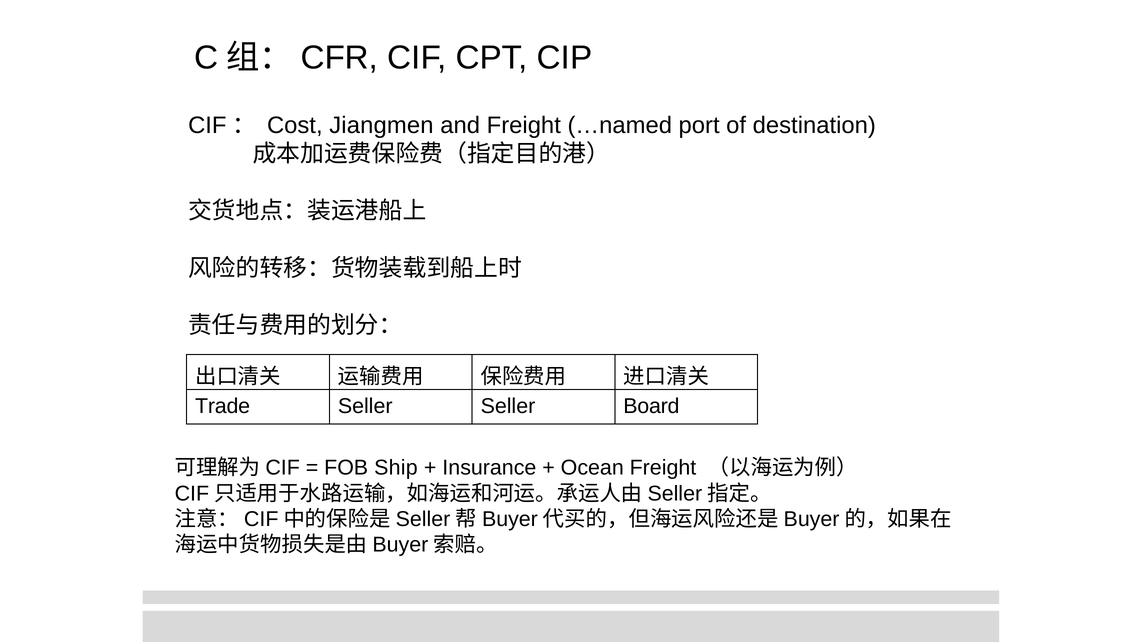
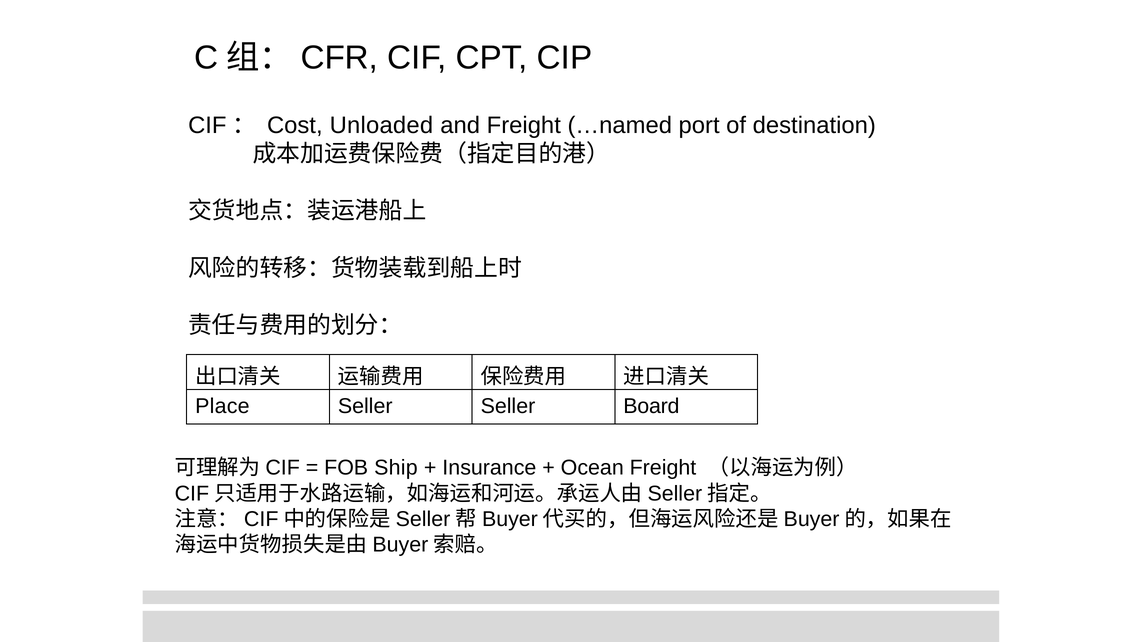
Jiangmen: Jiangmen -> Unloaded
Trade: Trade -> Place
